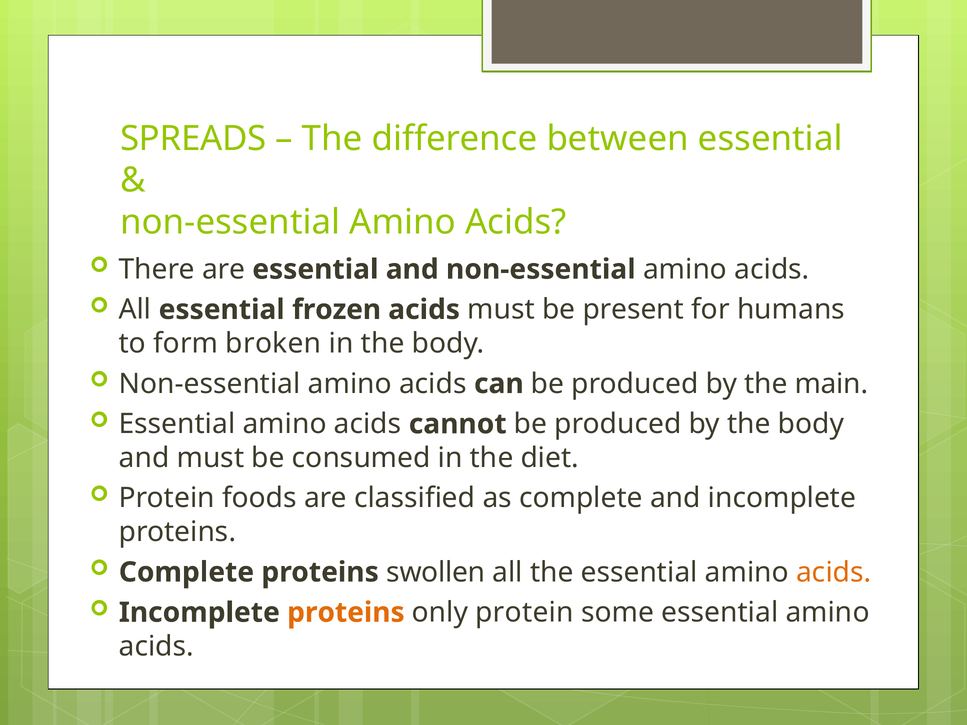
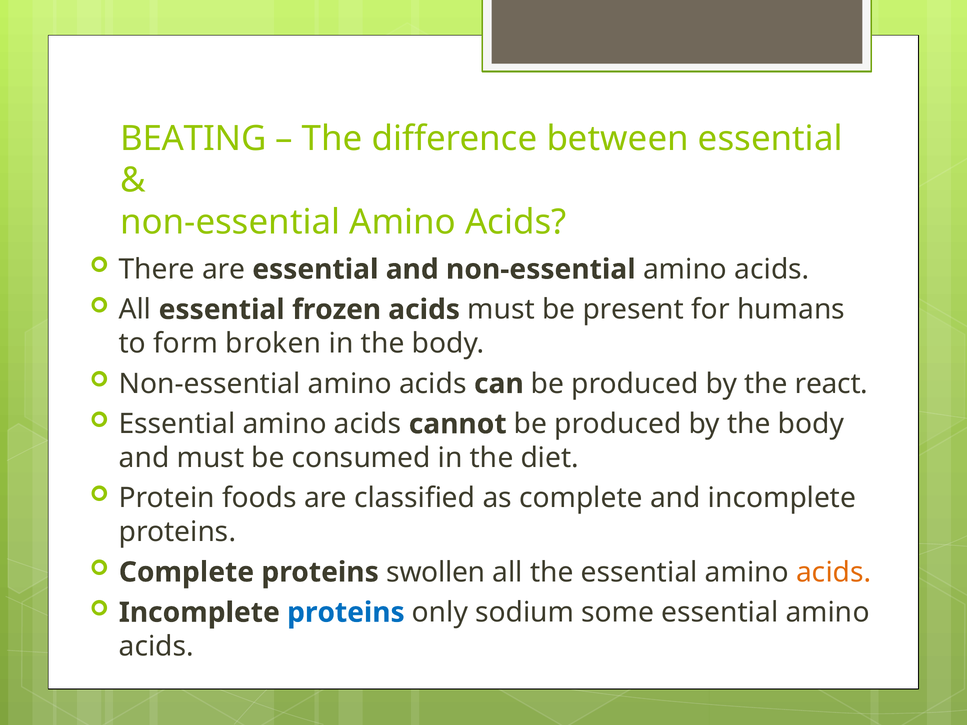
SPREADS: SPREADS -> BEATING
main: main -> react
proteins at (346, 613) colour: orange -> blue
only protein: protein -> sodium
